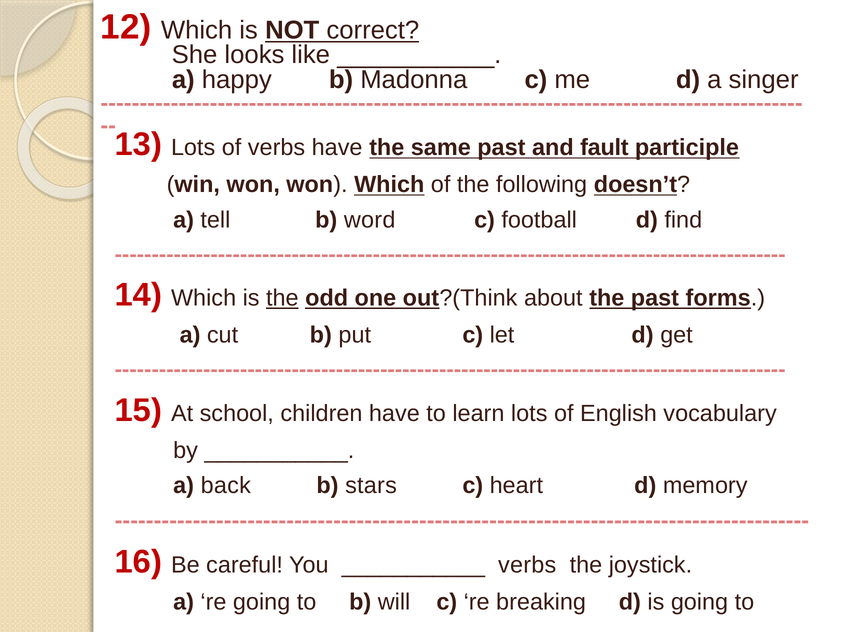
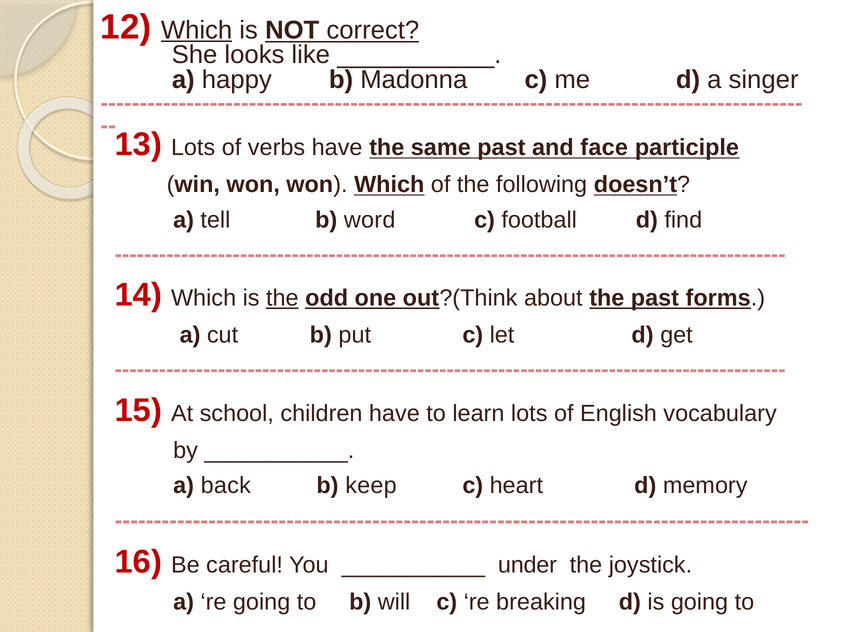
Which at (197, 30) underline: none -> present
fault: fault -> face
stars: stars -> keep
verbs at (527, 565): verbs -> under
